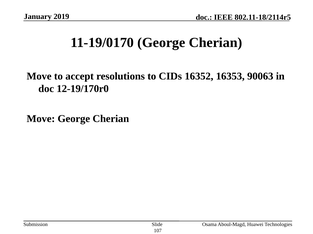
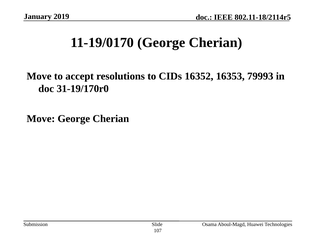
90063: 90063 -> 79993
12-19/170r0: 12-19/170r0 -> 31-19/170r0
